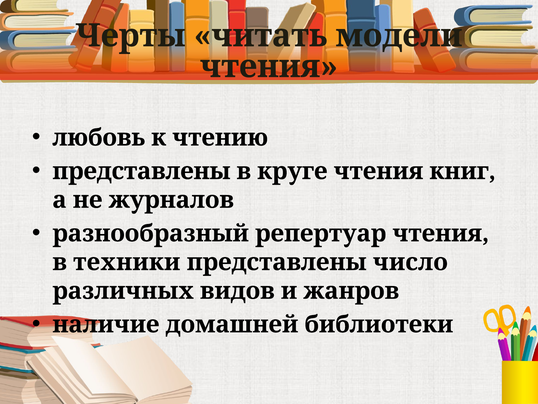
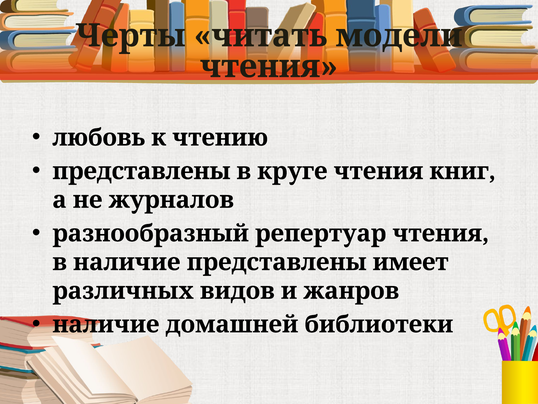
в техники: техники -> наличие
число: число -> имеет
